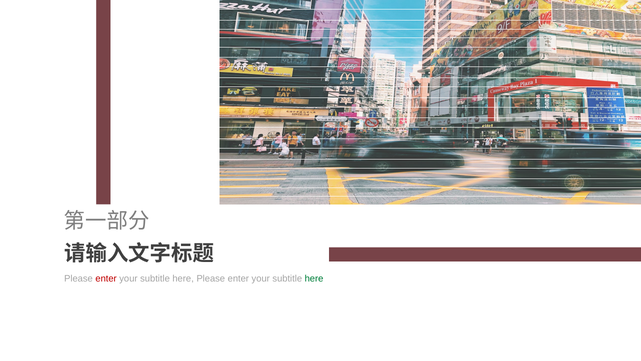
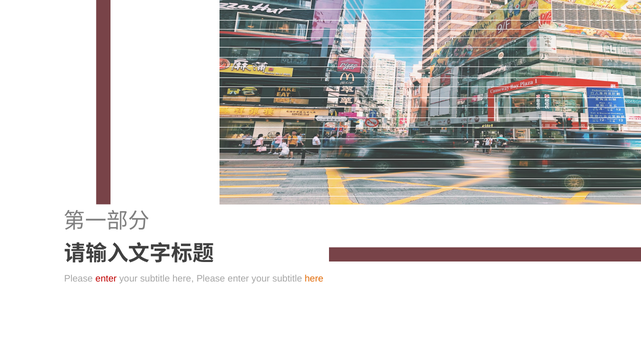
here at (314, 278) colour: green -> orange
